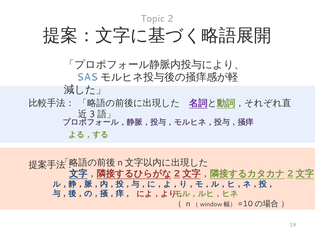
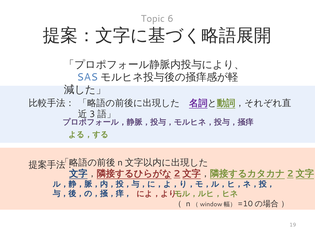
2: 2 -> 6
